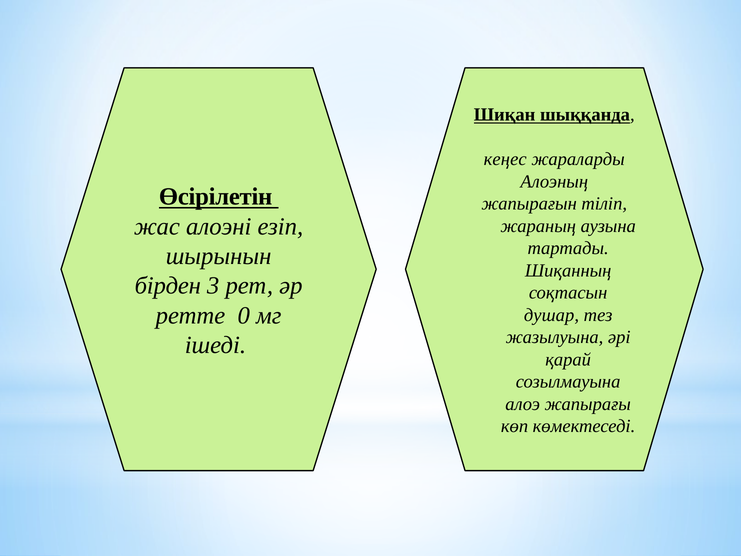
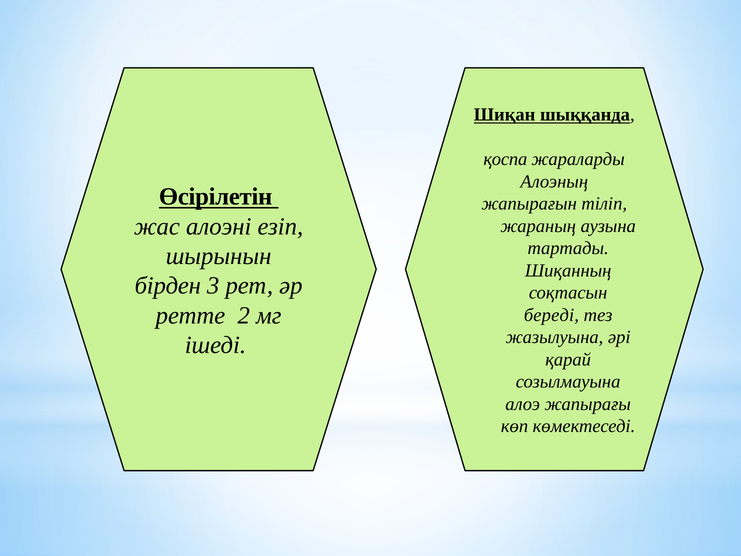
кеңес: кеңес -> қоспа
0: 0 -> 2
душар: душар -> бередi
